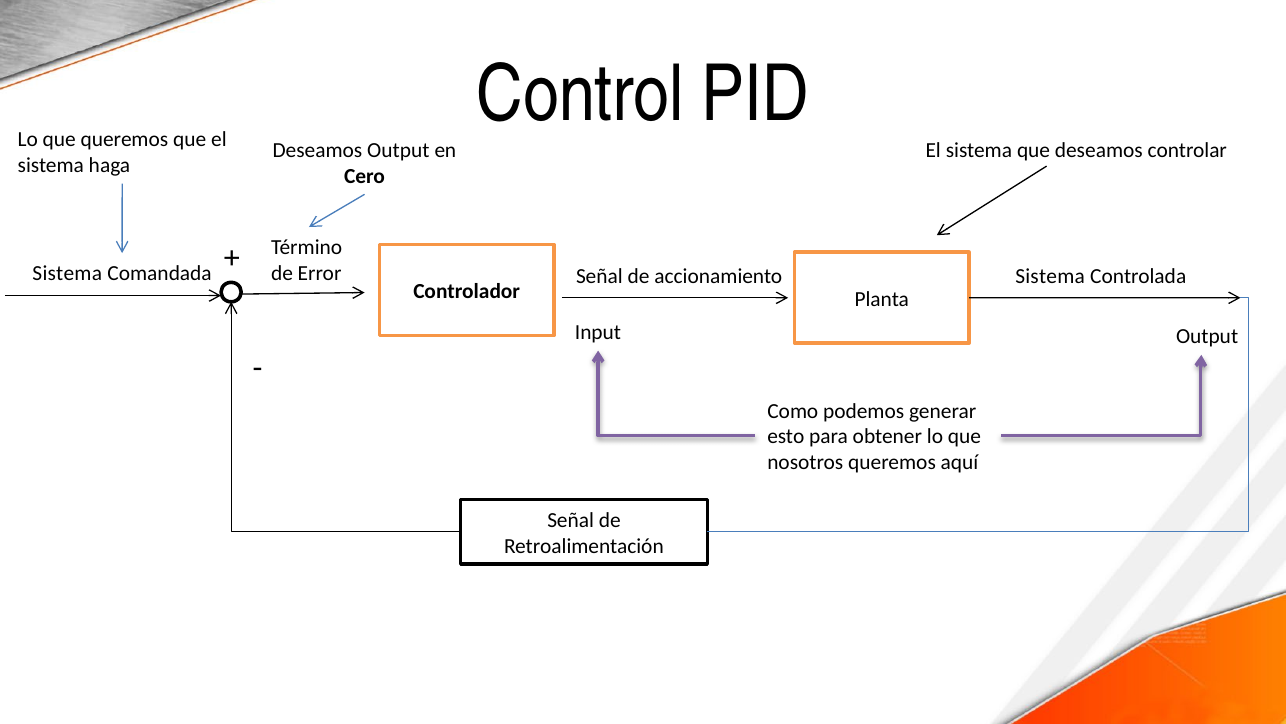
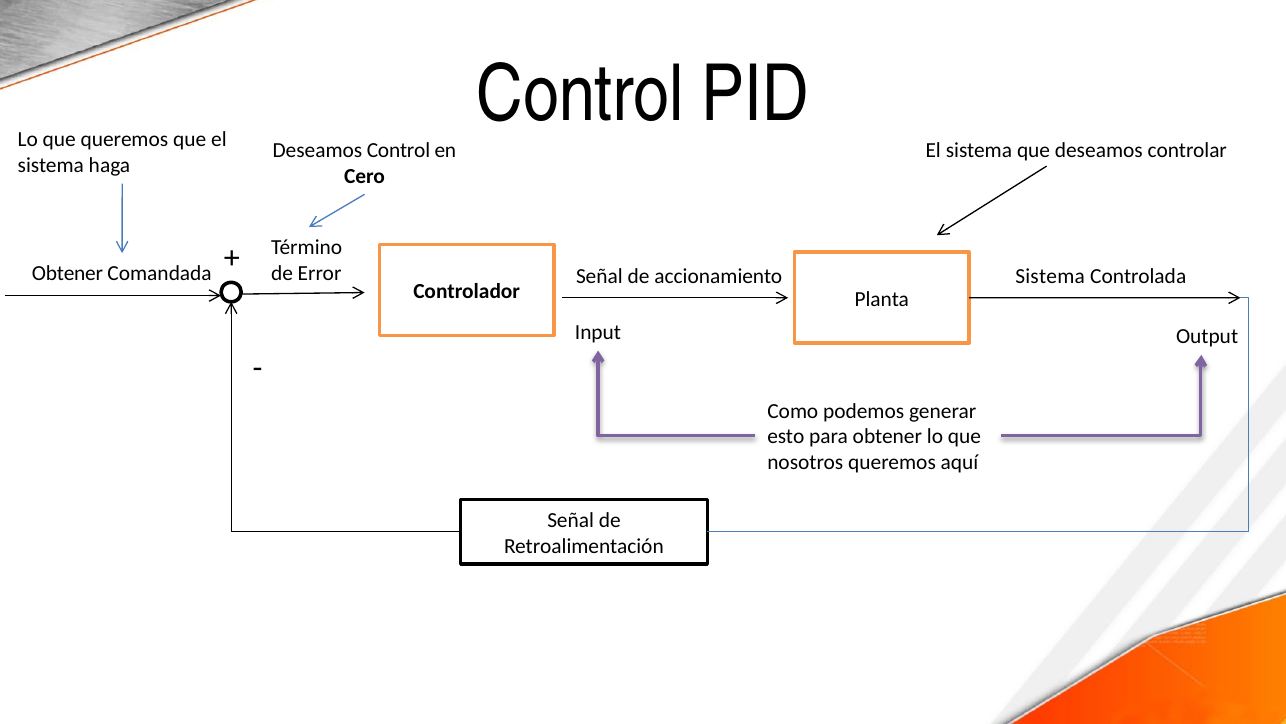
Deseamos Output: Output -> Control
Sistema at (67, 274): Sistema -> Obtener
